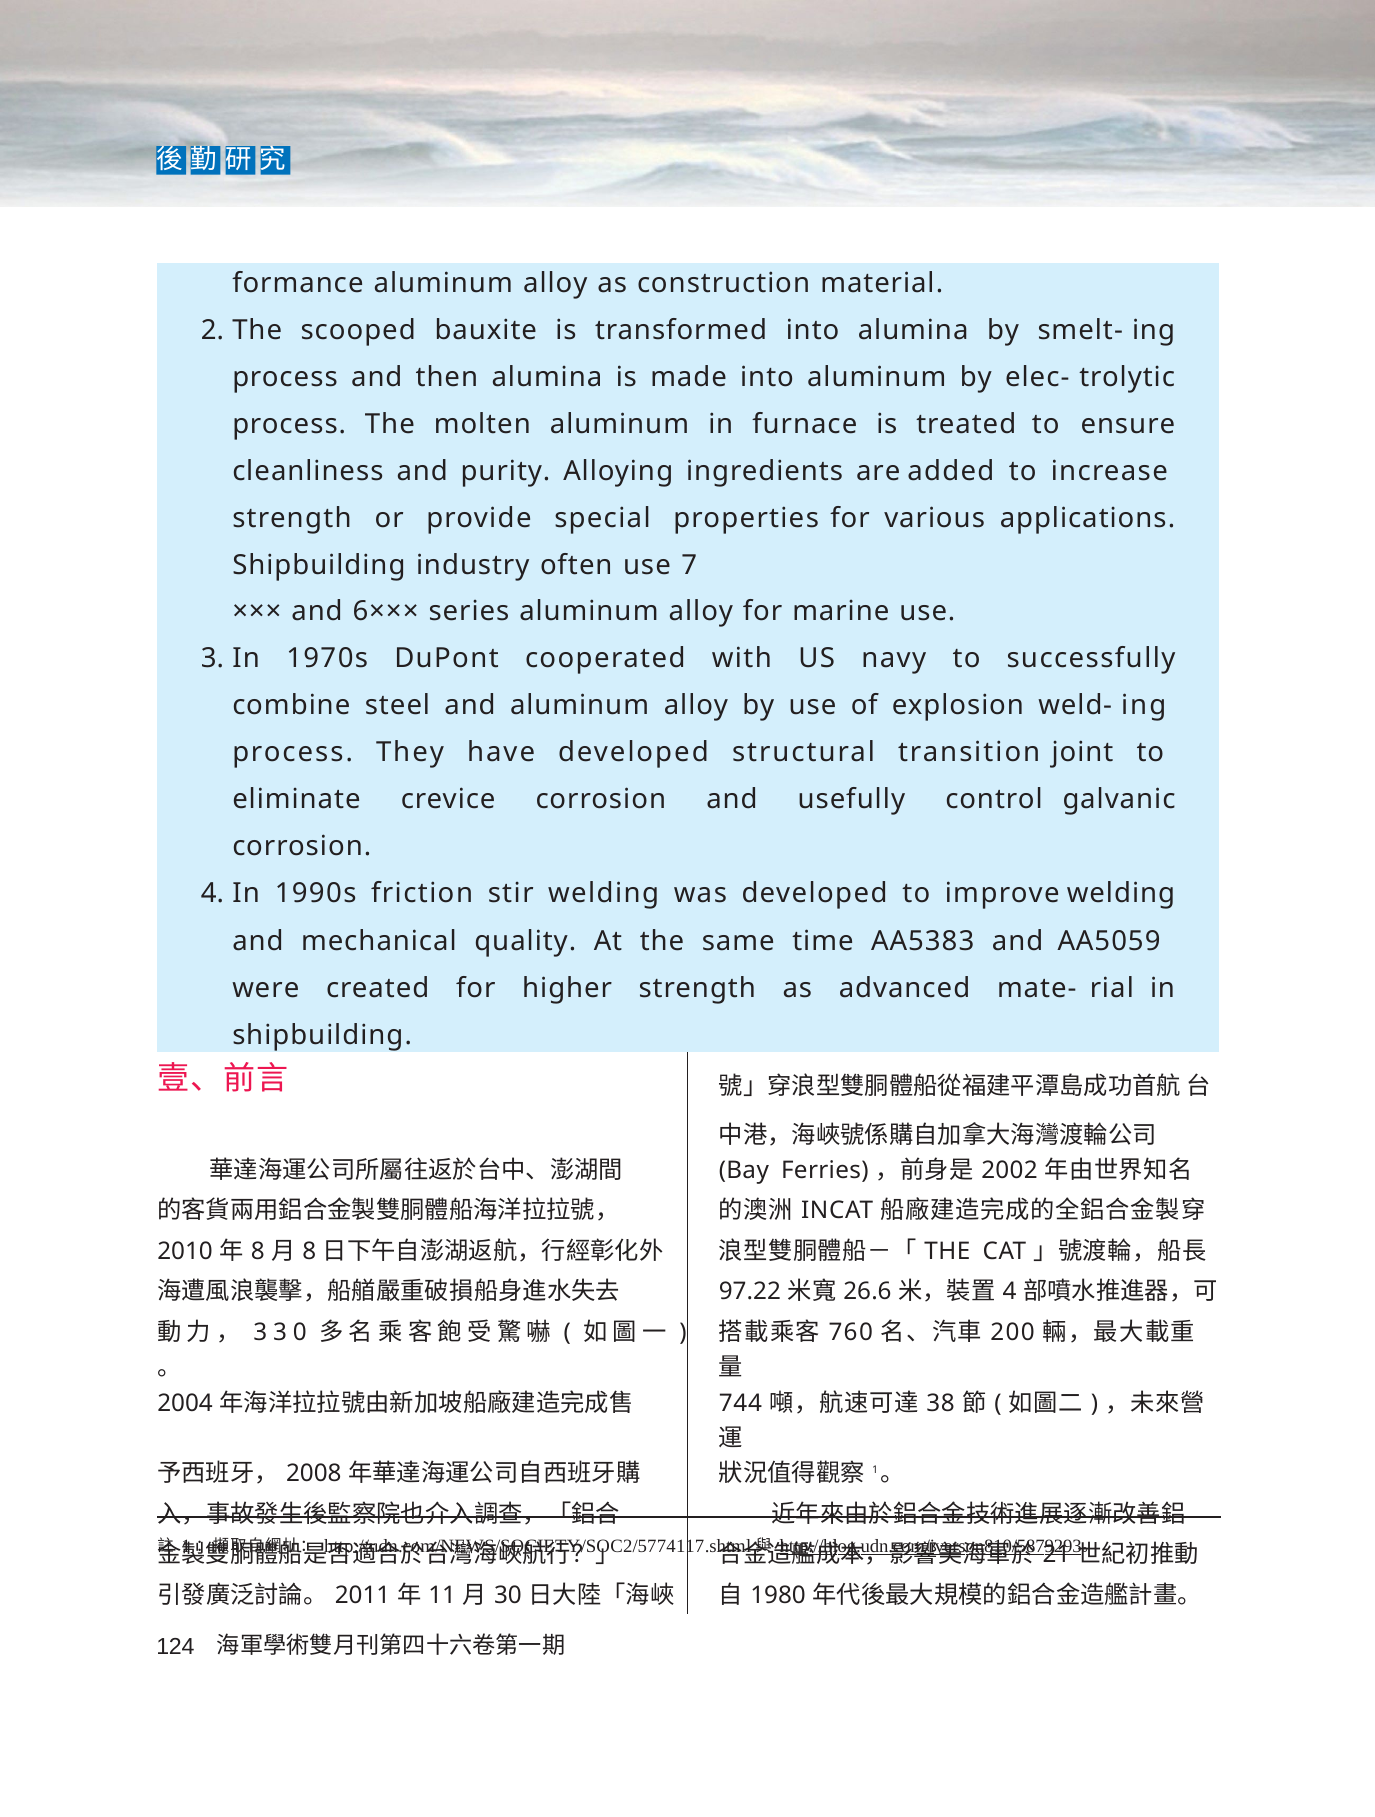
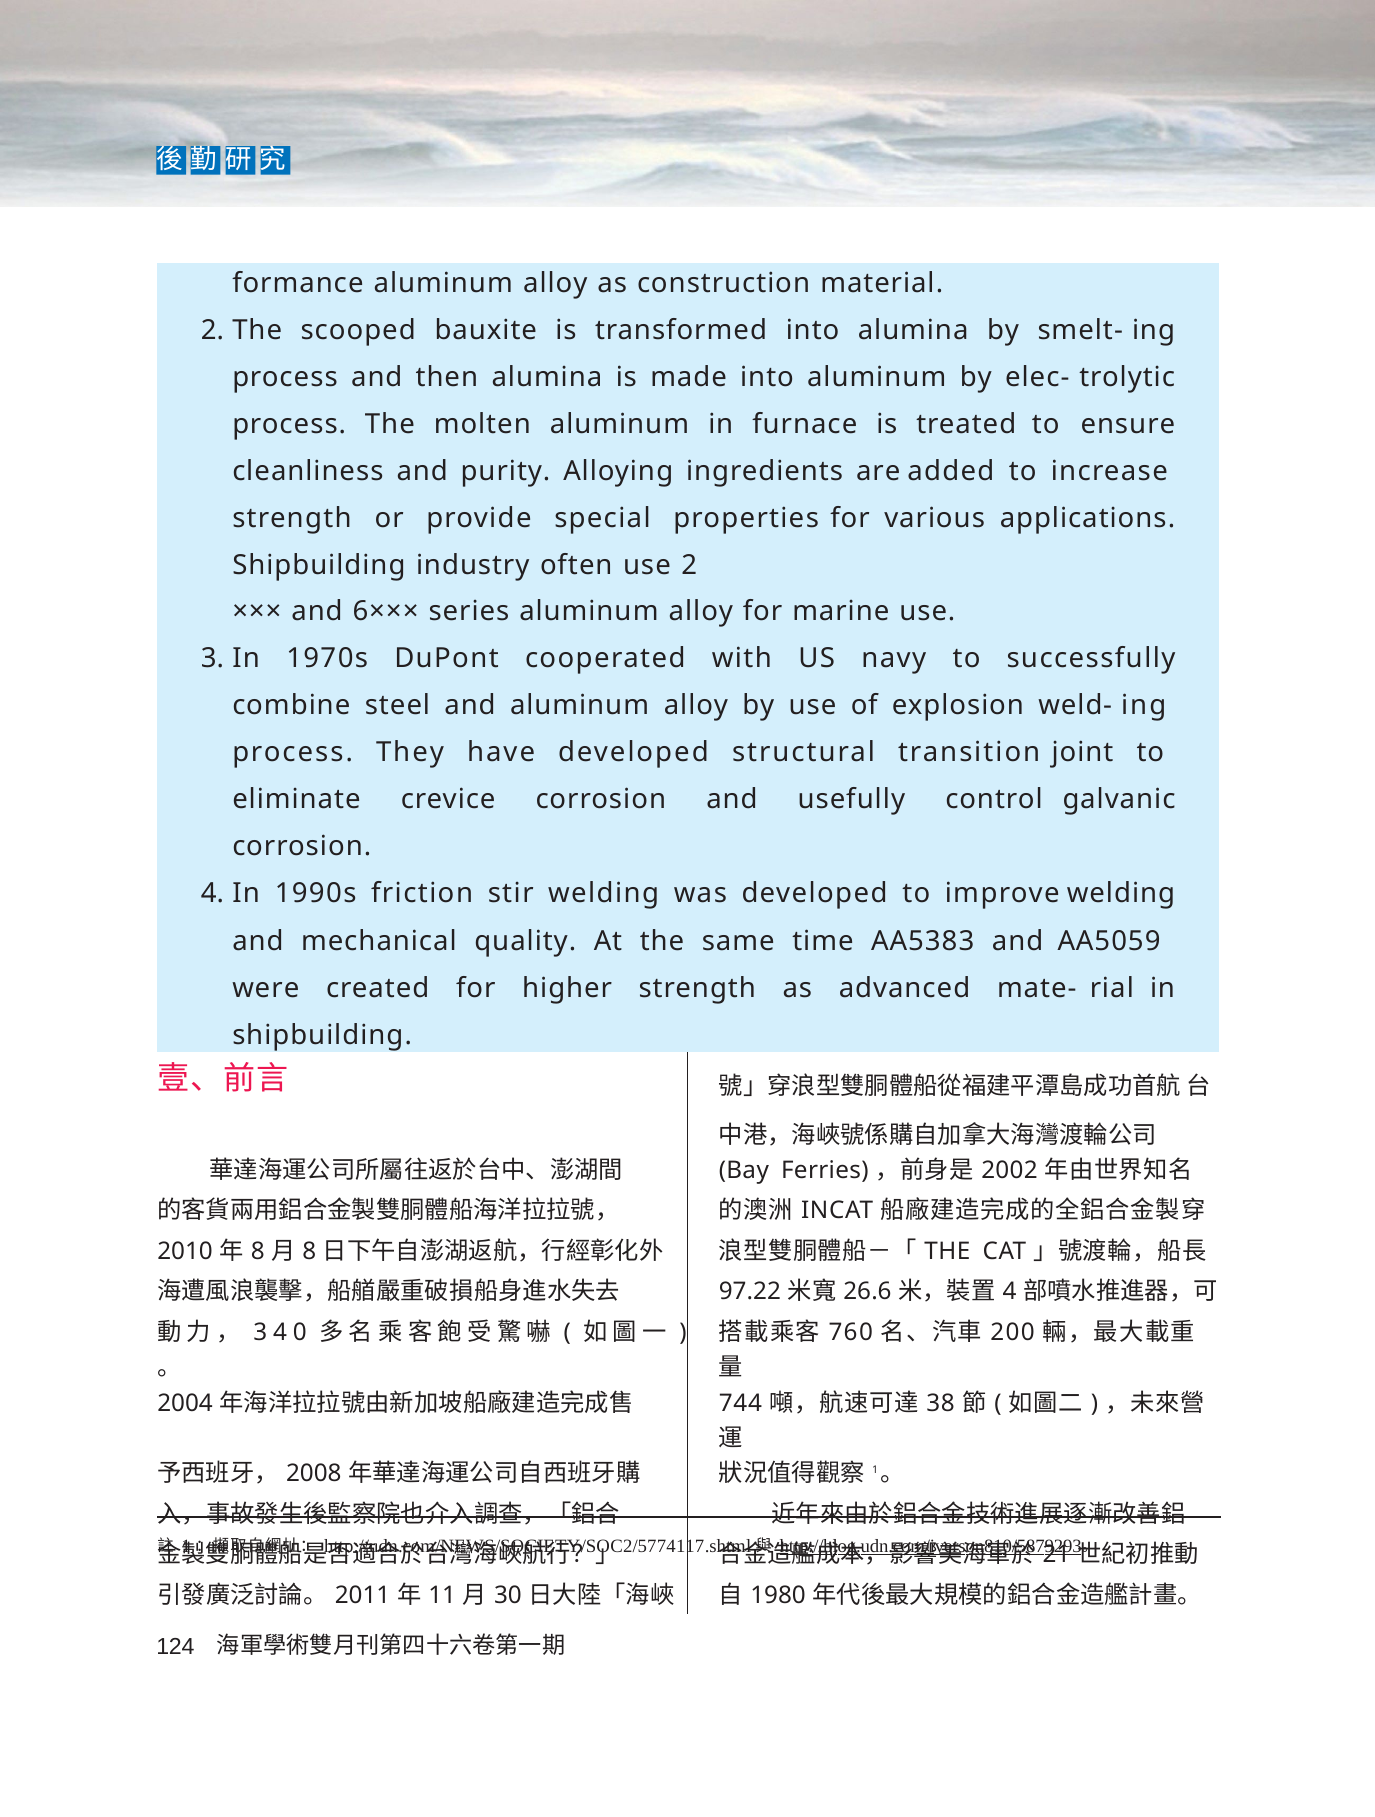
use 7: 7 -> 2
3 3: 3 -> 4
